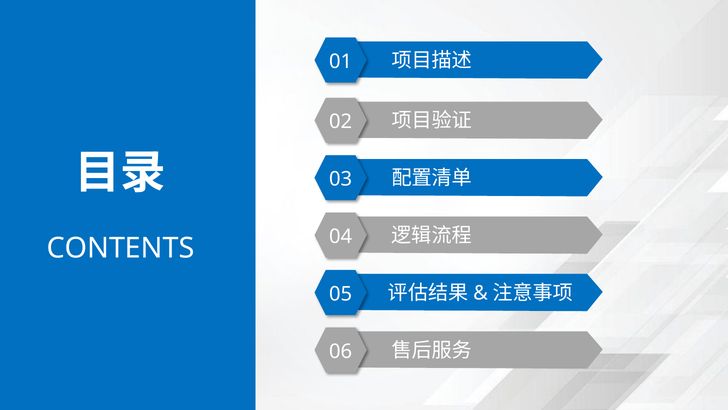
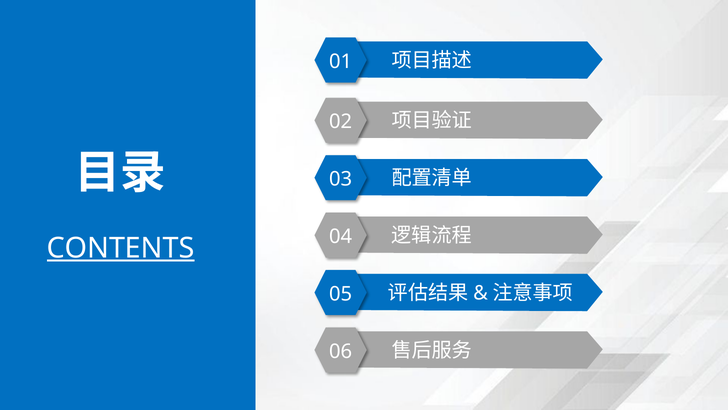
CONTENTS underline: none -> present
